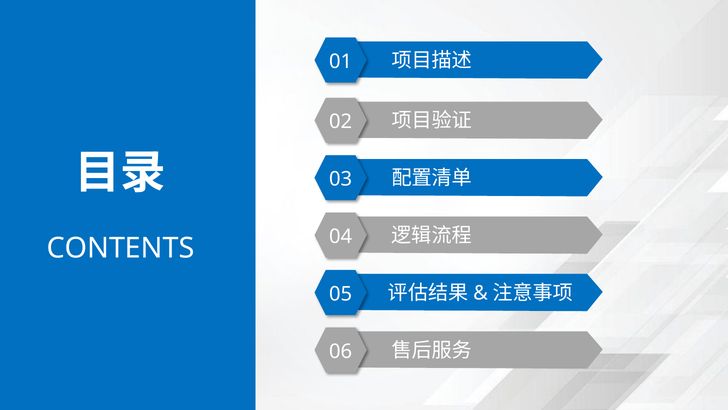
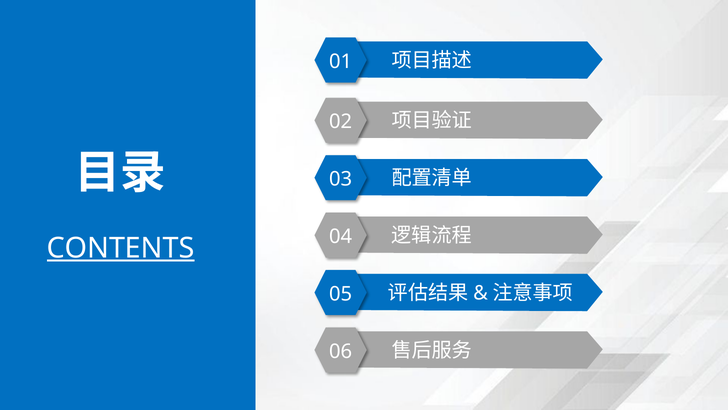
CONTENTS underline: none -> present
